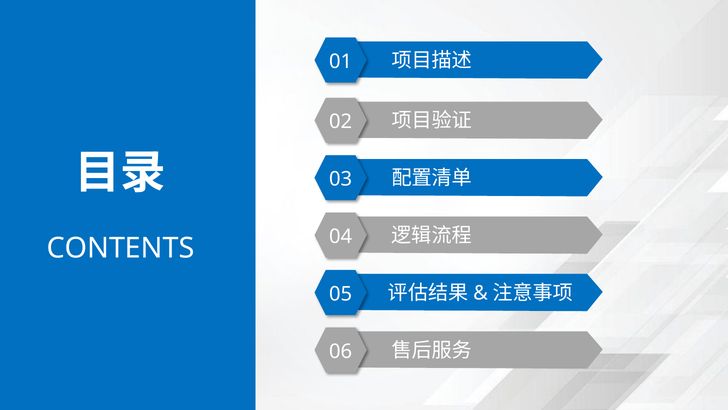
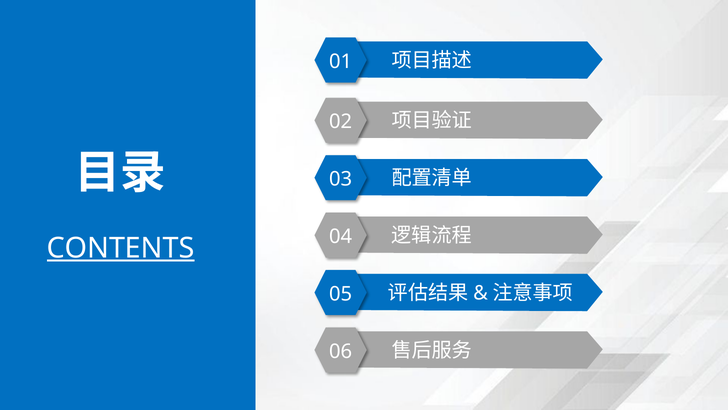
CONTENTS underline: none -> present
